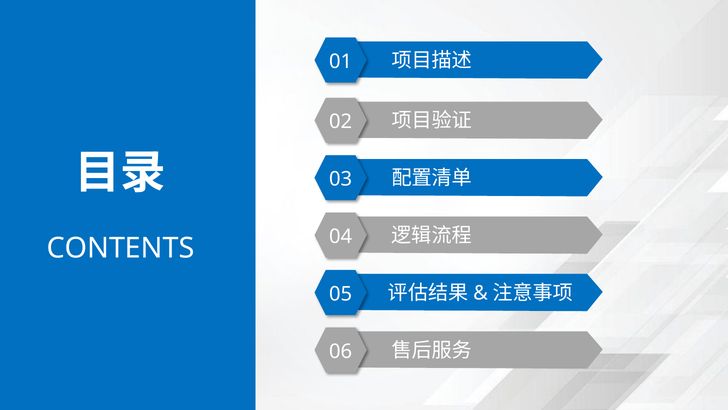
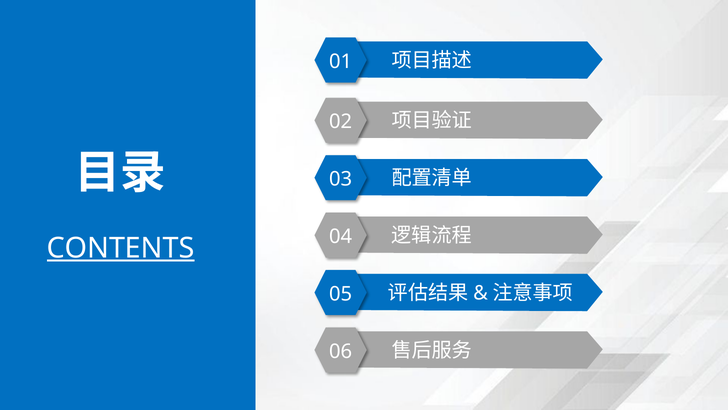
CONTENTS underline: none -> present
